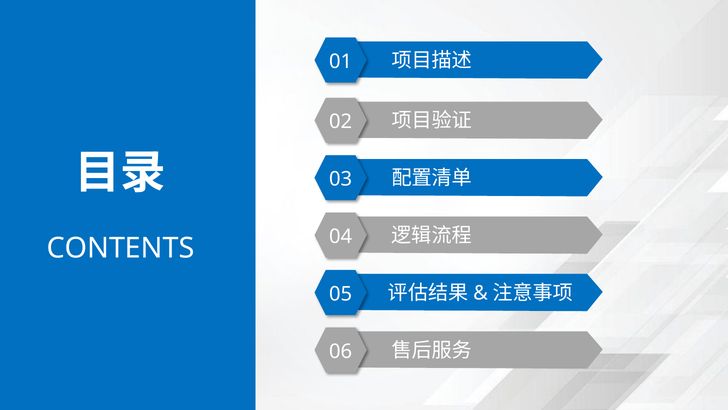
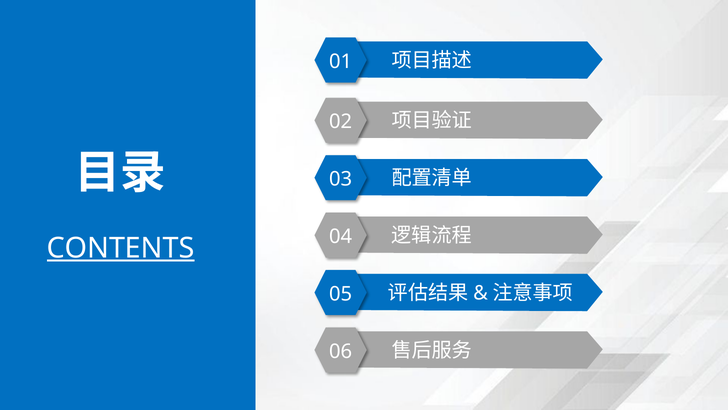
CONTENTS underline: none -> present
